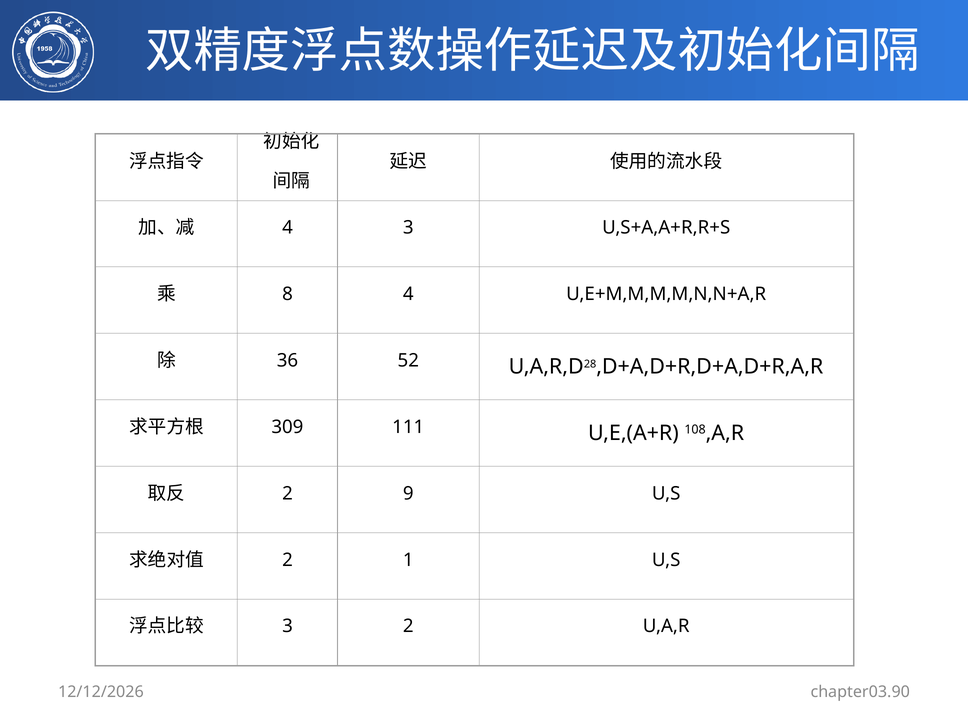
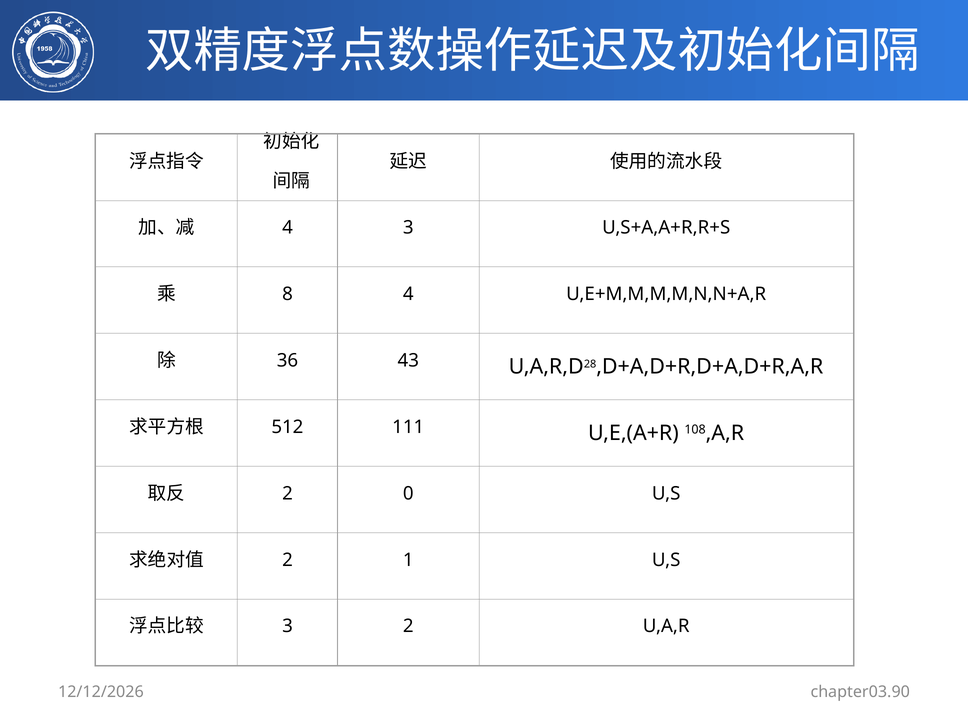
52: 52 -> 43
309: 309 -> 512
9: 9 -> 0
